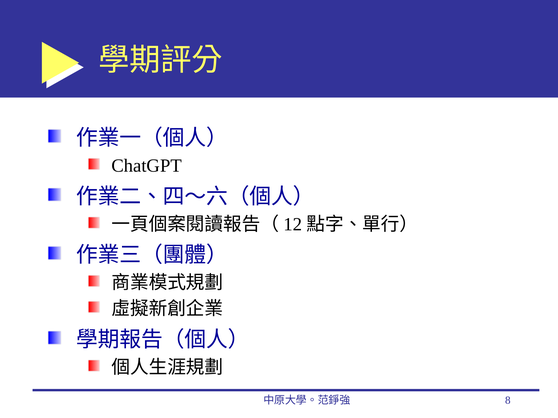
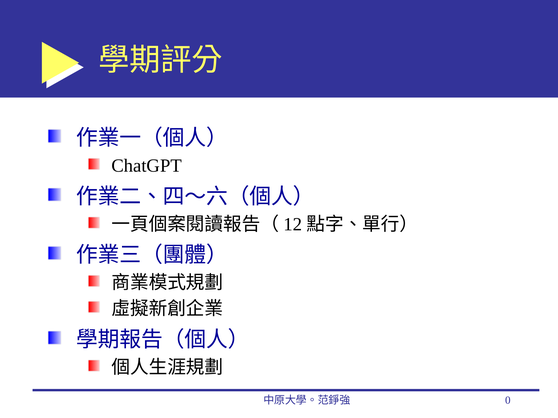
8: 8 -> 0
